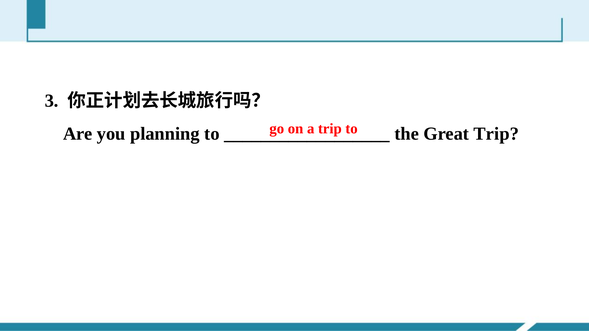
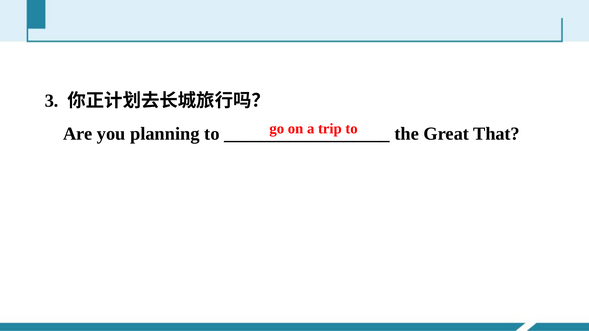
Great Trip: Trip -> That
